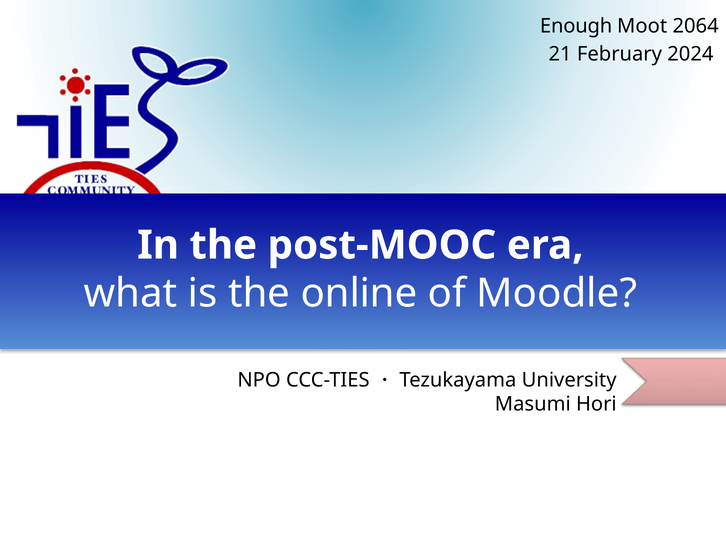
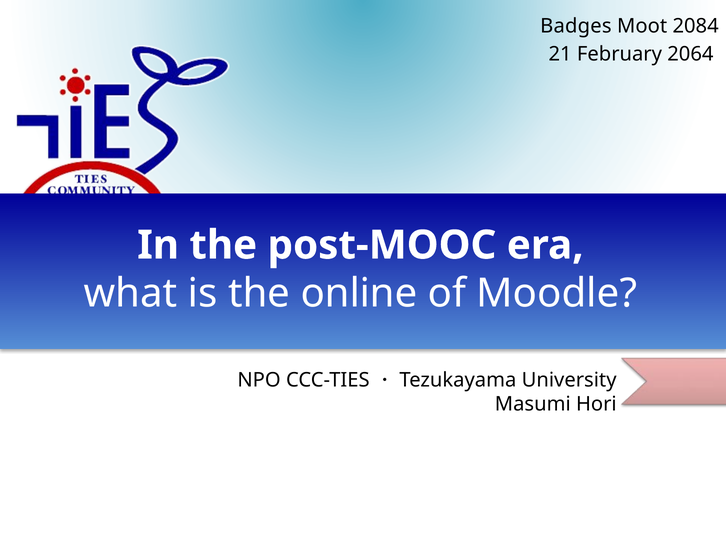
Enough: Enough -> Badges
2064: 2064 -> 2084
2024: 2024 -> 2064
